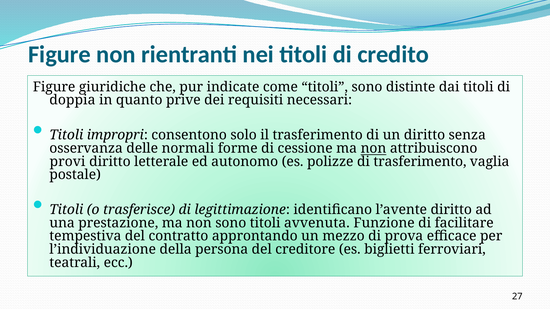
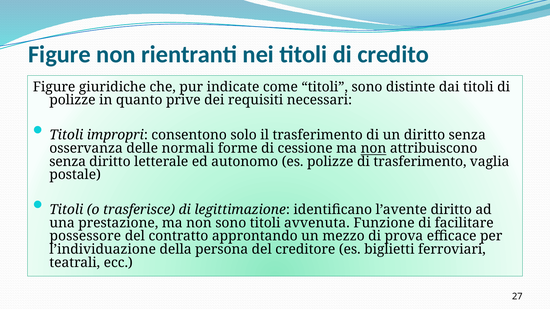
doppia at (72, 100): doppia -> polizze
provi at (68, 162): provi -> senza
tempestiva: tempestiva -> possessore
